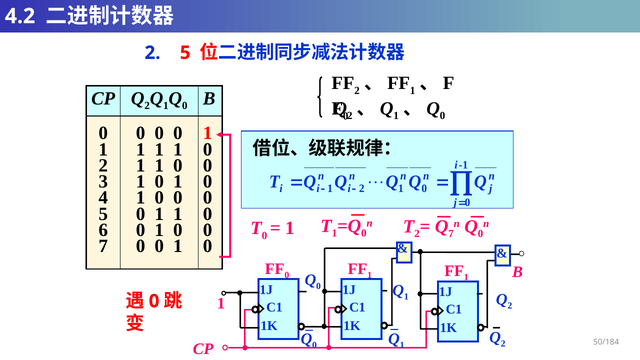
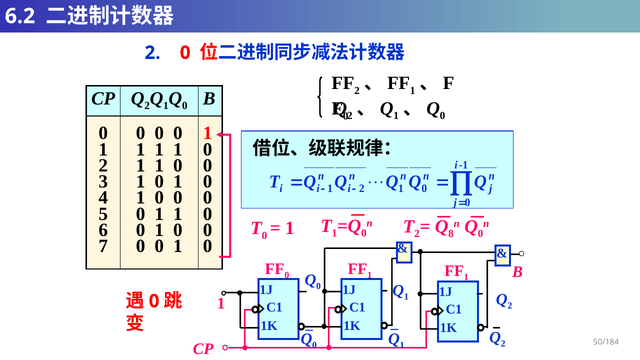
4.2: 4.2 -> 6.2
2 5: 5 -> 0
7 at (451, 234): 7 -> 8
